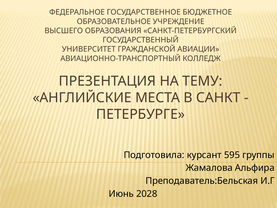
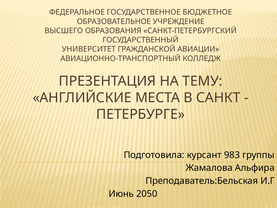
595: 595 -> 983
2028: 2028 -> 2050
